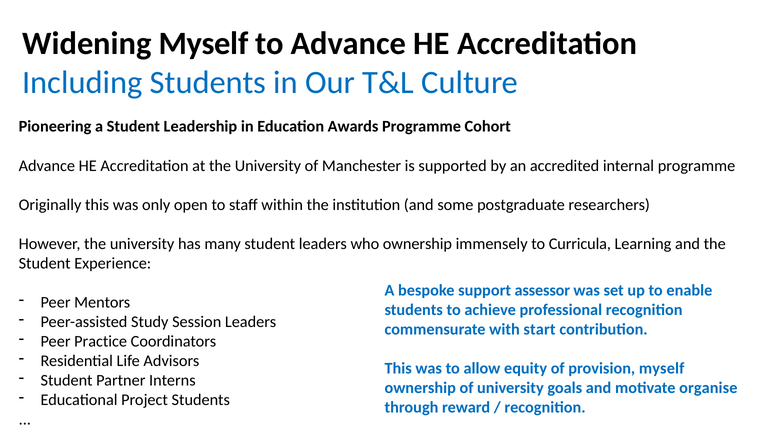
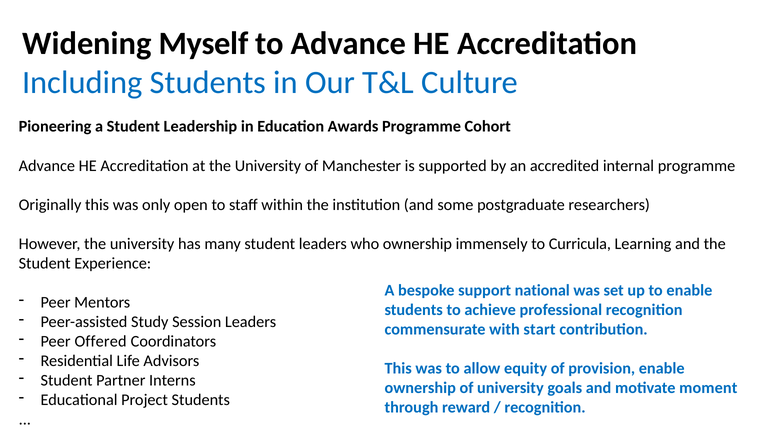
assessor: assessor -> national
Practice: Practice -> Offered
provision myself: myself -> enable
organise: organise -> moment
